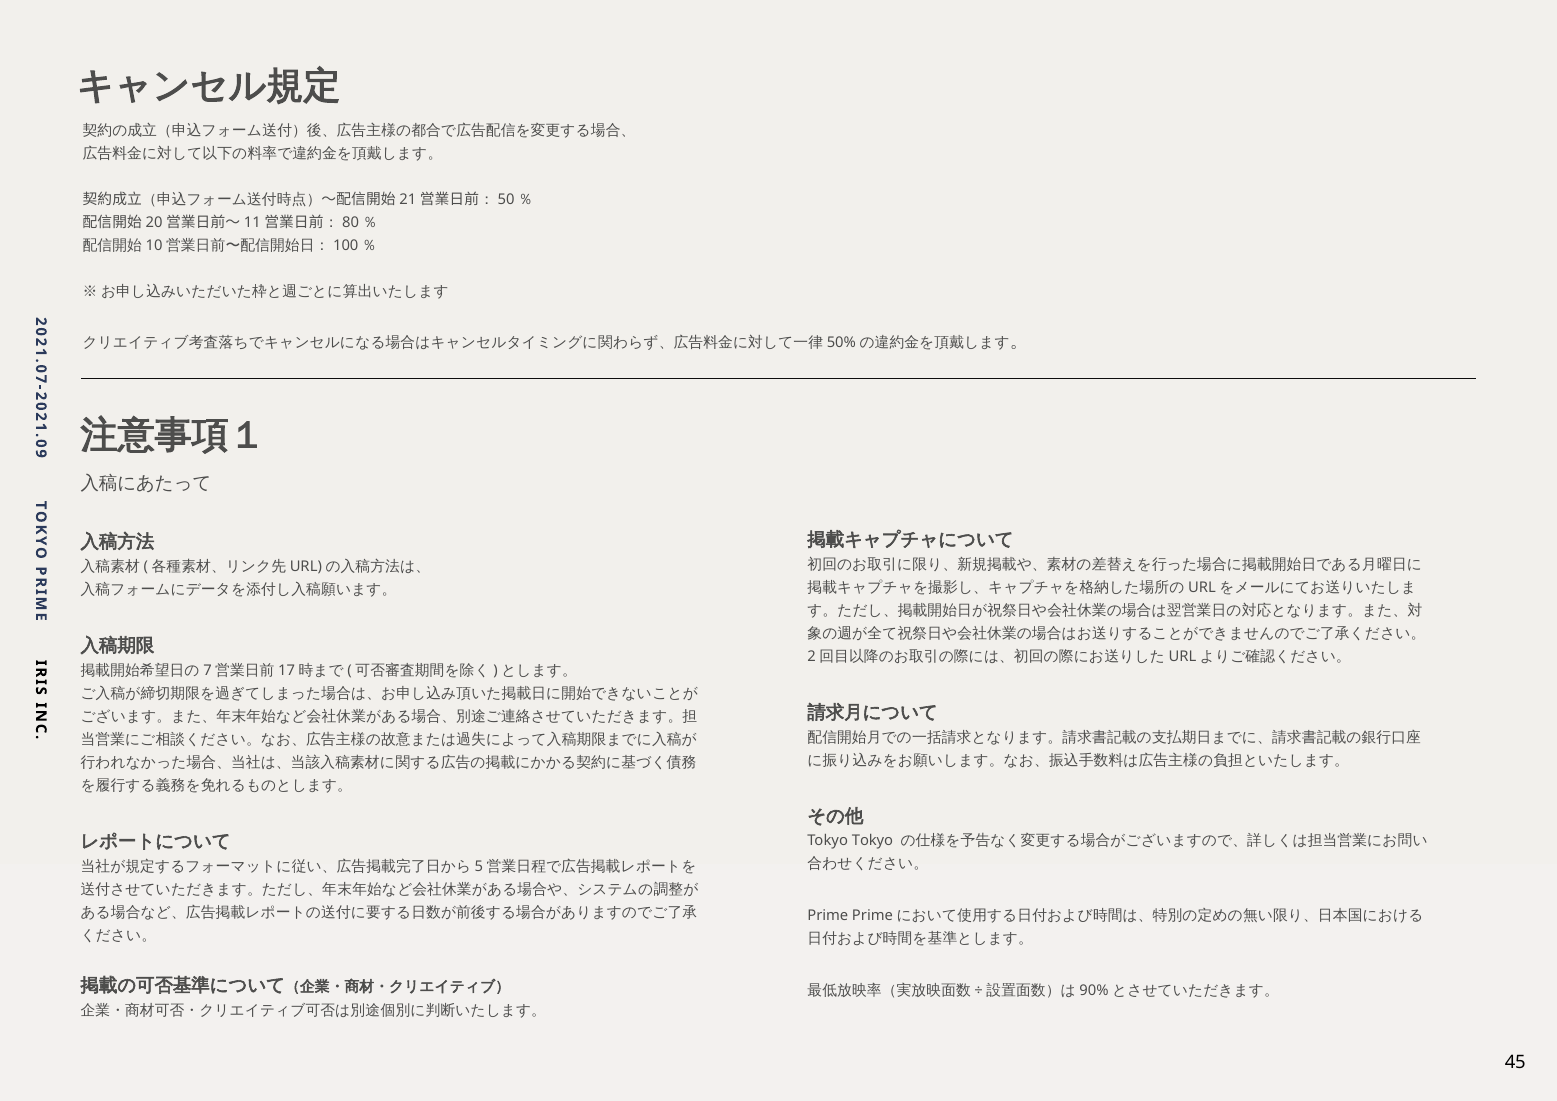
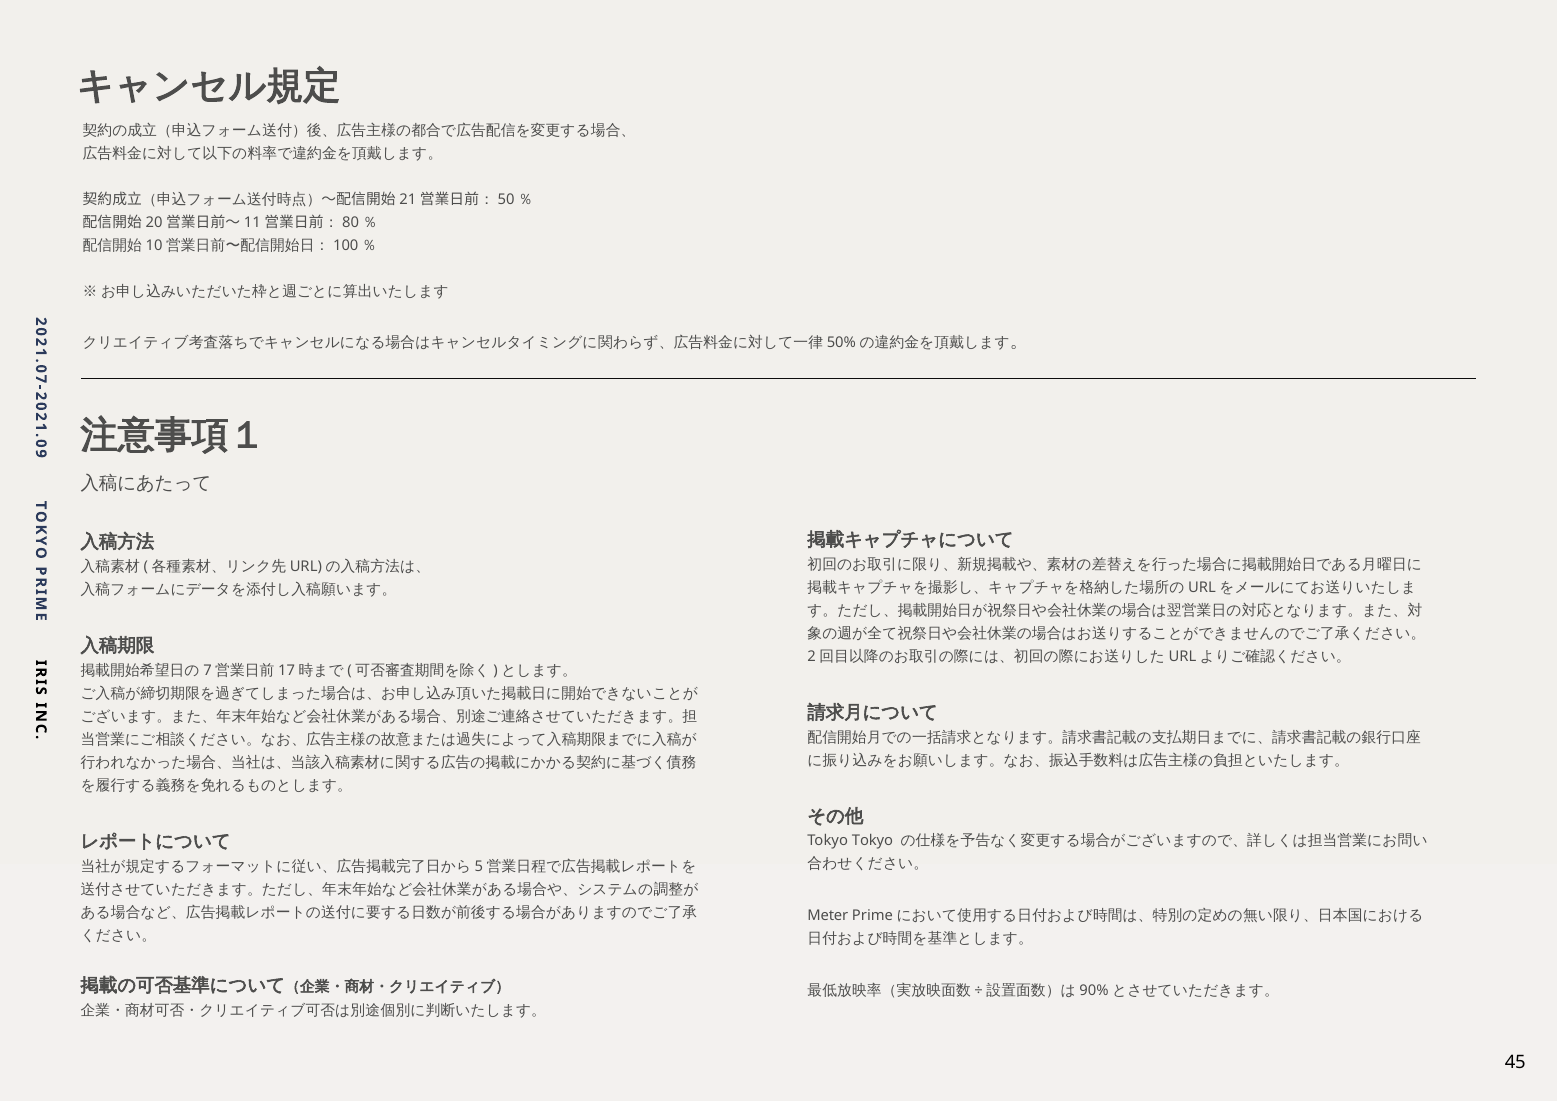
Prime: Prime -> Meter
